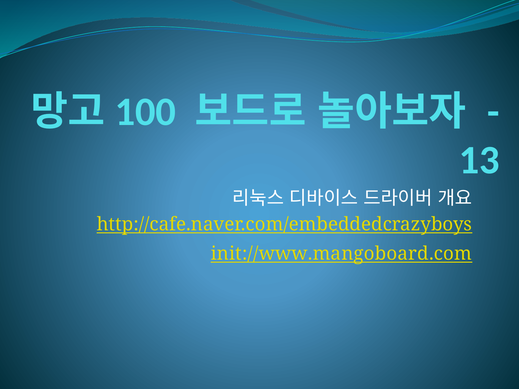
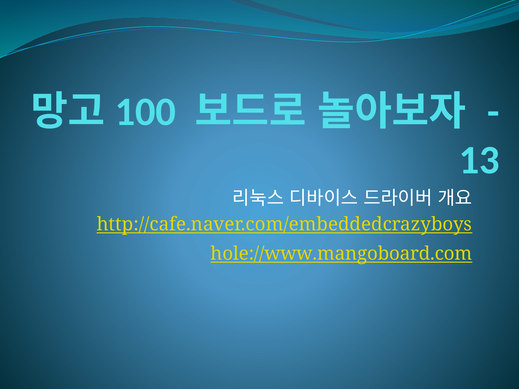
init://www.mangoboard.com: init://www.mangoboard.com -> hole://www.mangoboard.com
